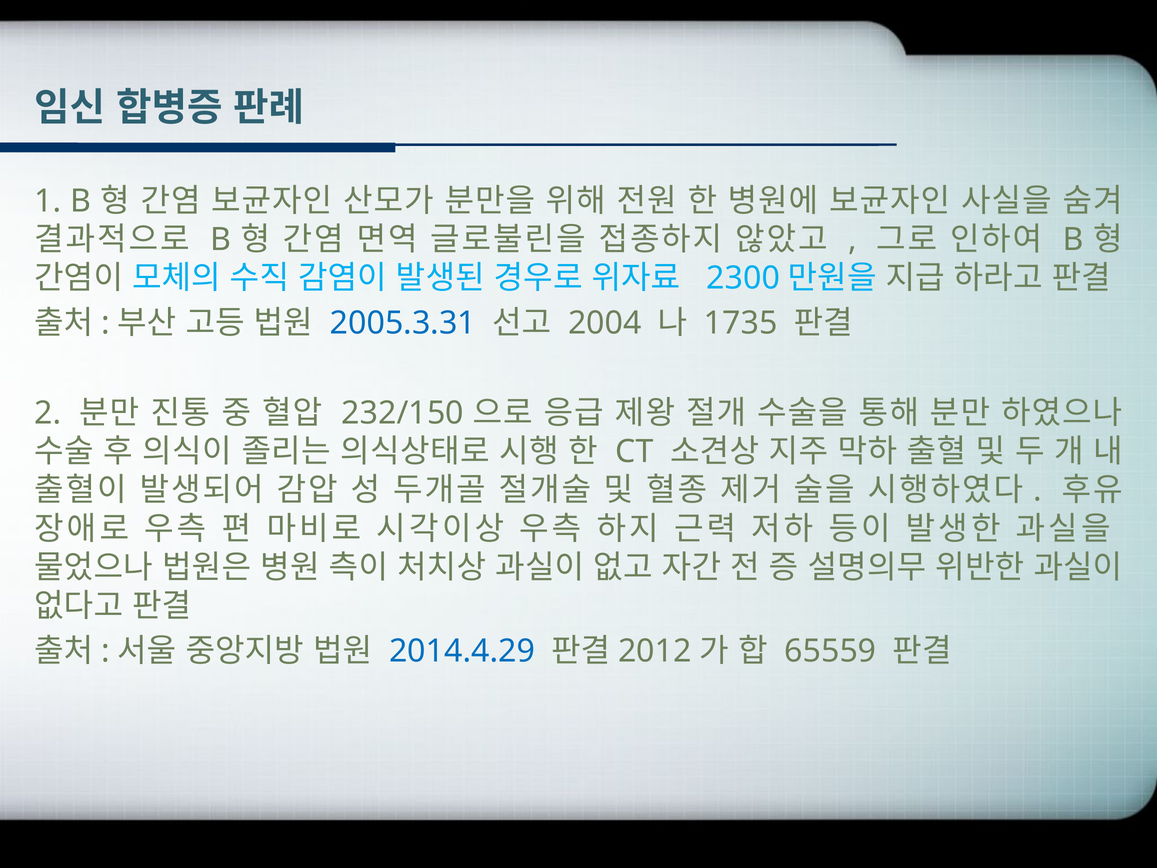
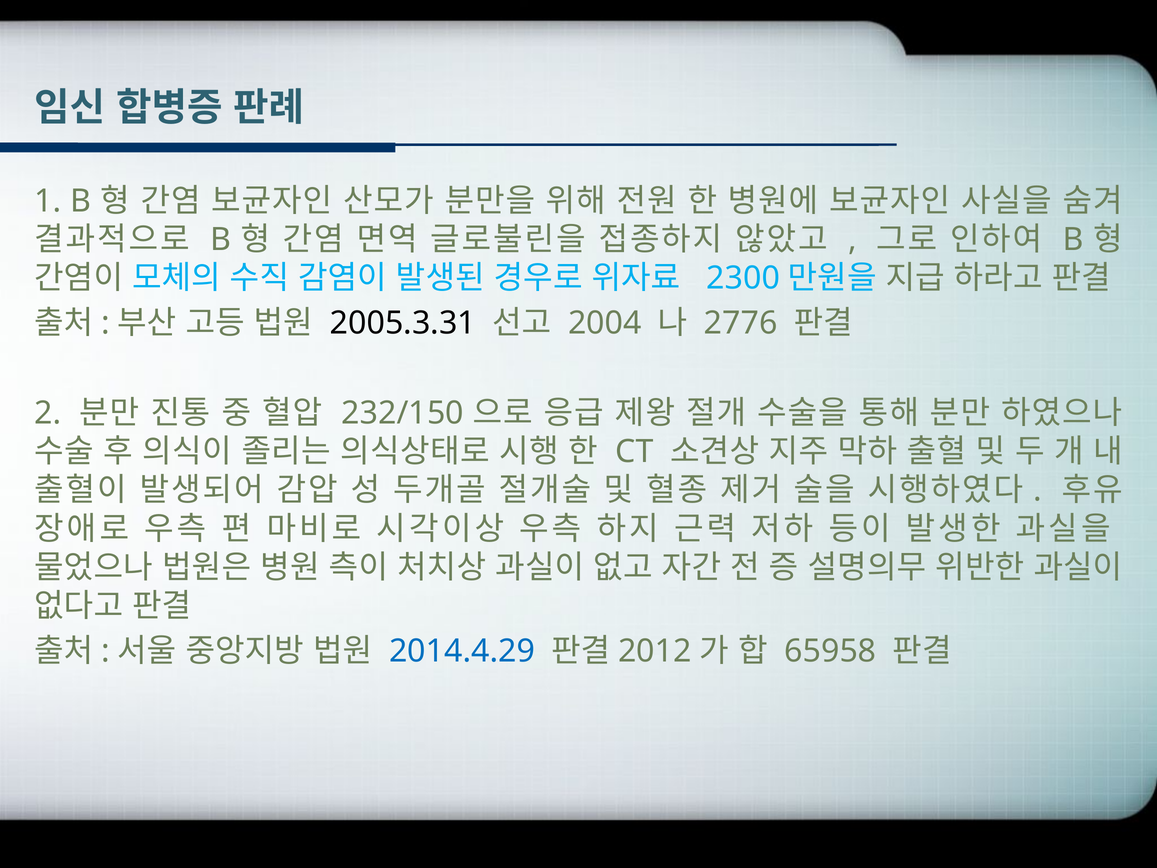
2005.3.31 colour: blue -> black
1735: 1735 -> 2776
65559: 65559 -> 65958
